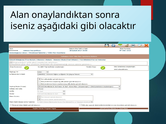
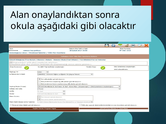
iseniz: iseniz -> okula
